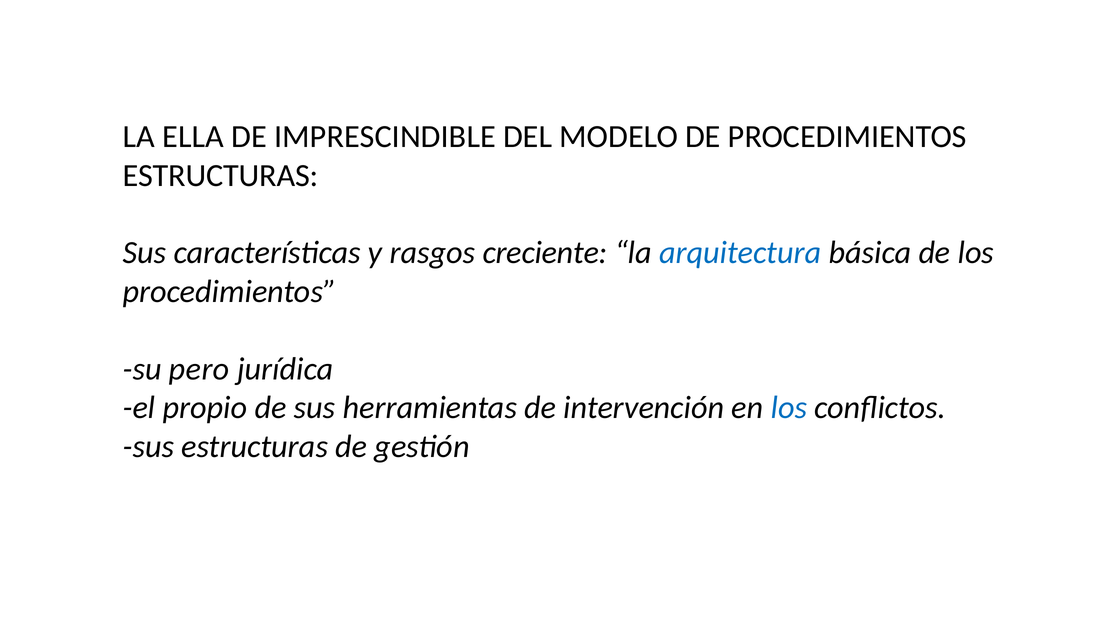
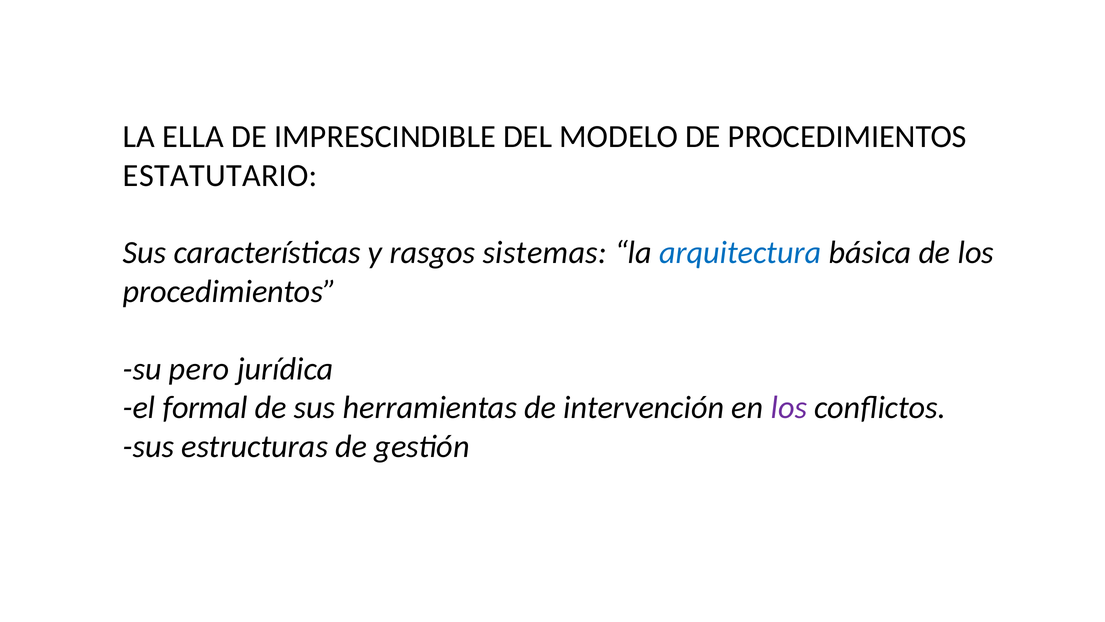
ESTRUCTURAS at (221, 175): ESTRUCTURAS -> ESTATUTARIO
creciente: creciente -> sistemas
propio: propio -> formal
los at (789, 407) colour: blue -> purple
